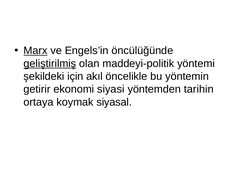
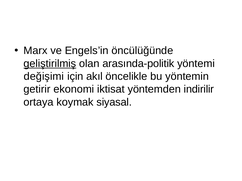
Marx underline: present -> none
maddeyi-politik: maddeyi-politik -> arasında-politik
şekildeki: şekildeki -> değişimi
siyasi: siyasi -> iktisat
tarihin: tarihin -> indirilir
